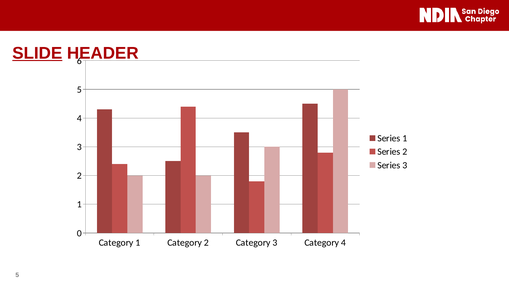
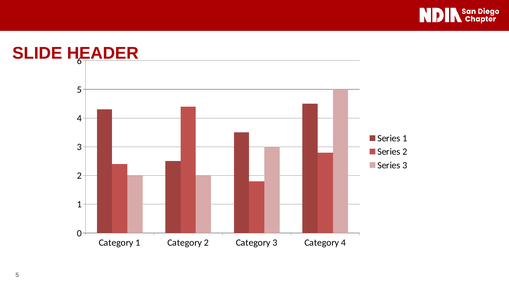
SLIDE underline: present -> none
